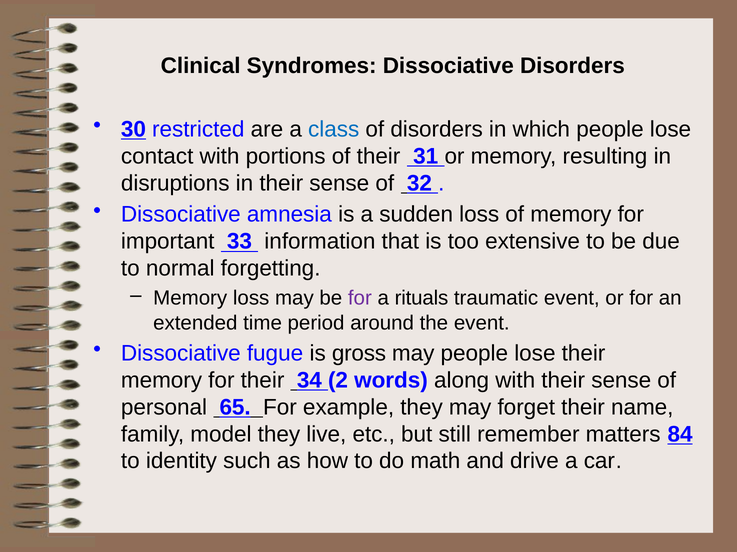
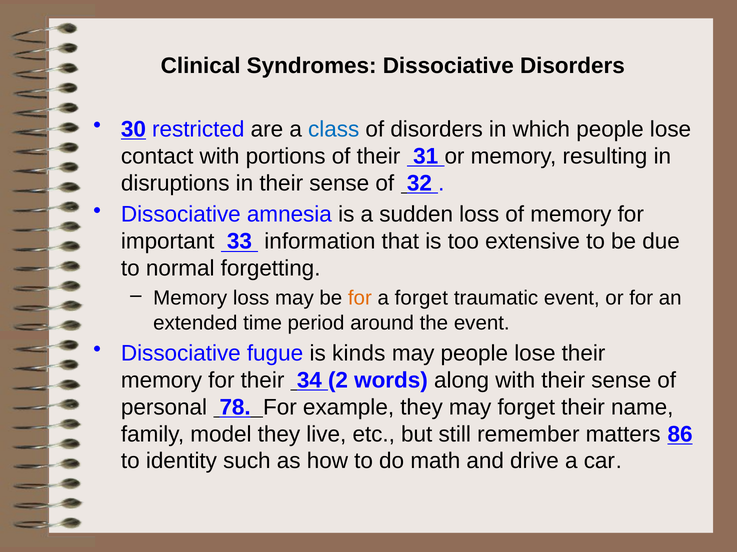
for at (360, 299) colour: purple -> orange
a rituals: rituals -> forget
gross: gross -> kinds
65: 65 -> 78
84: 84 -> 86
